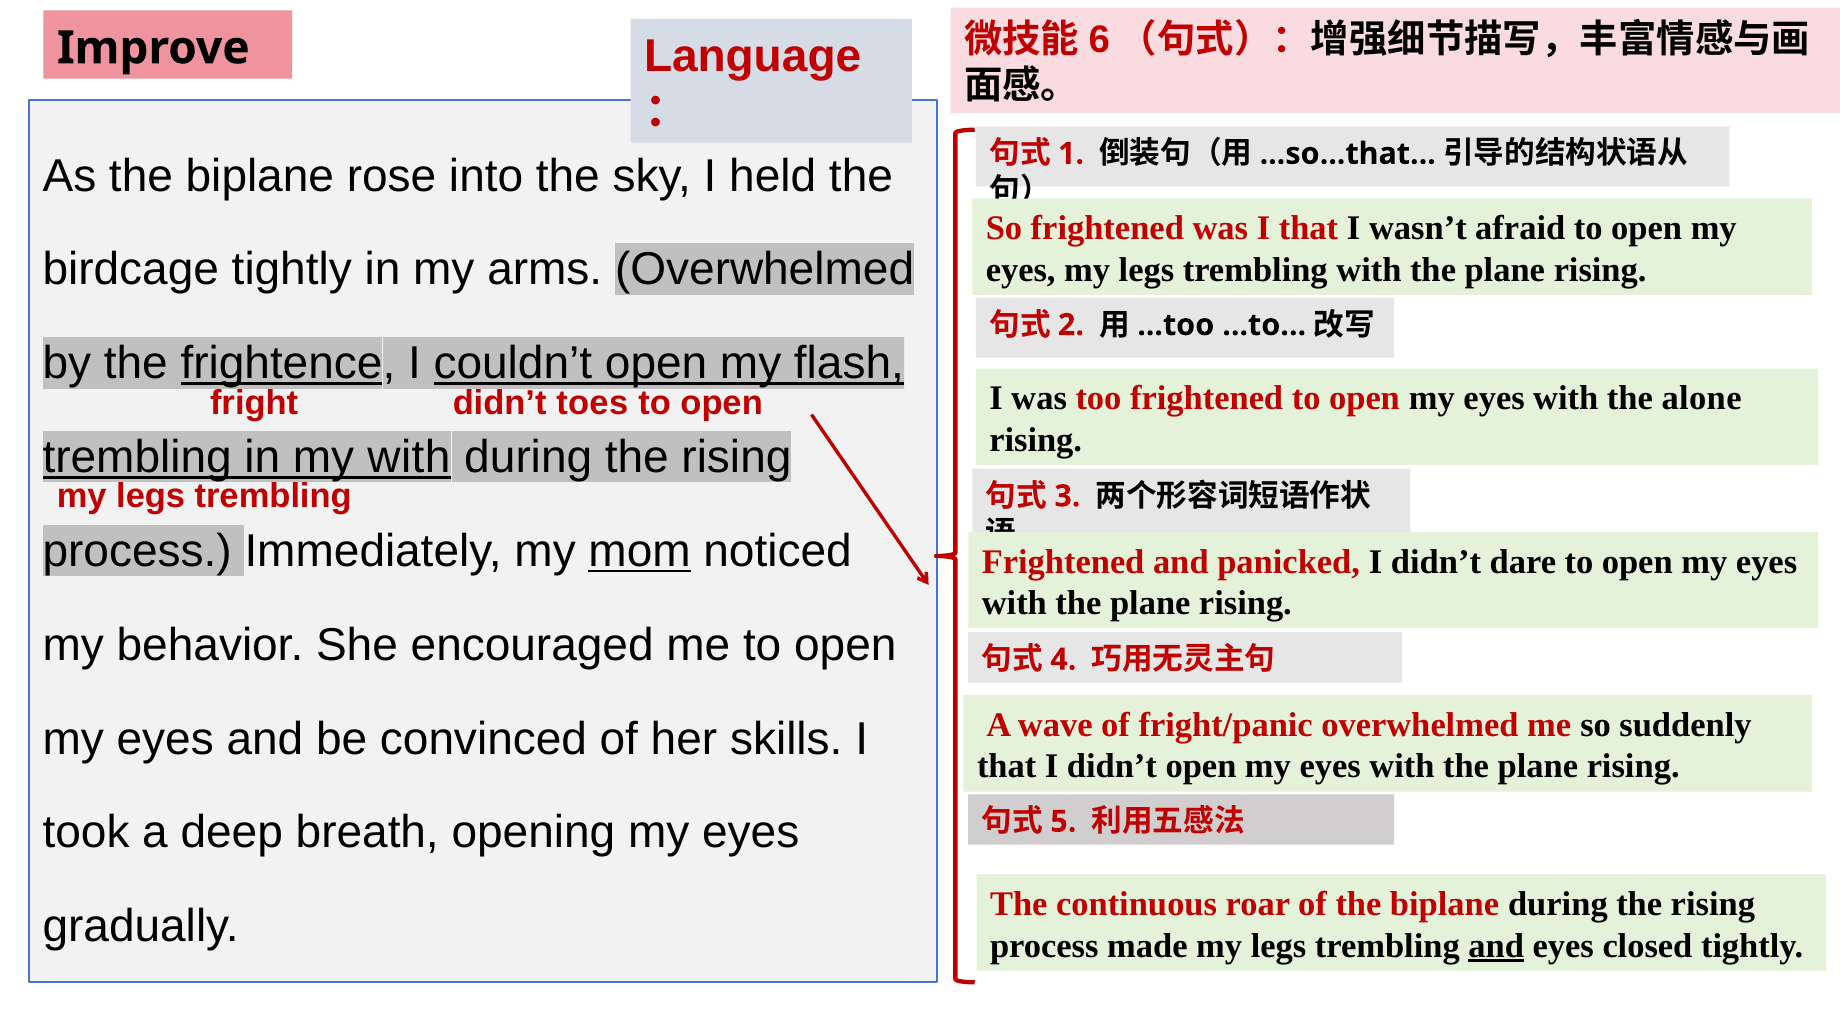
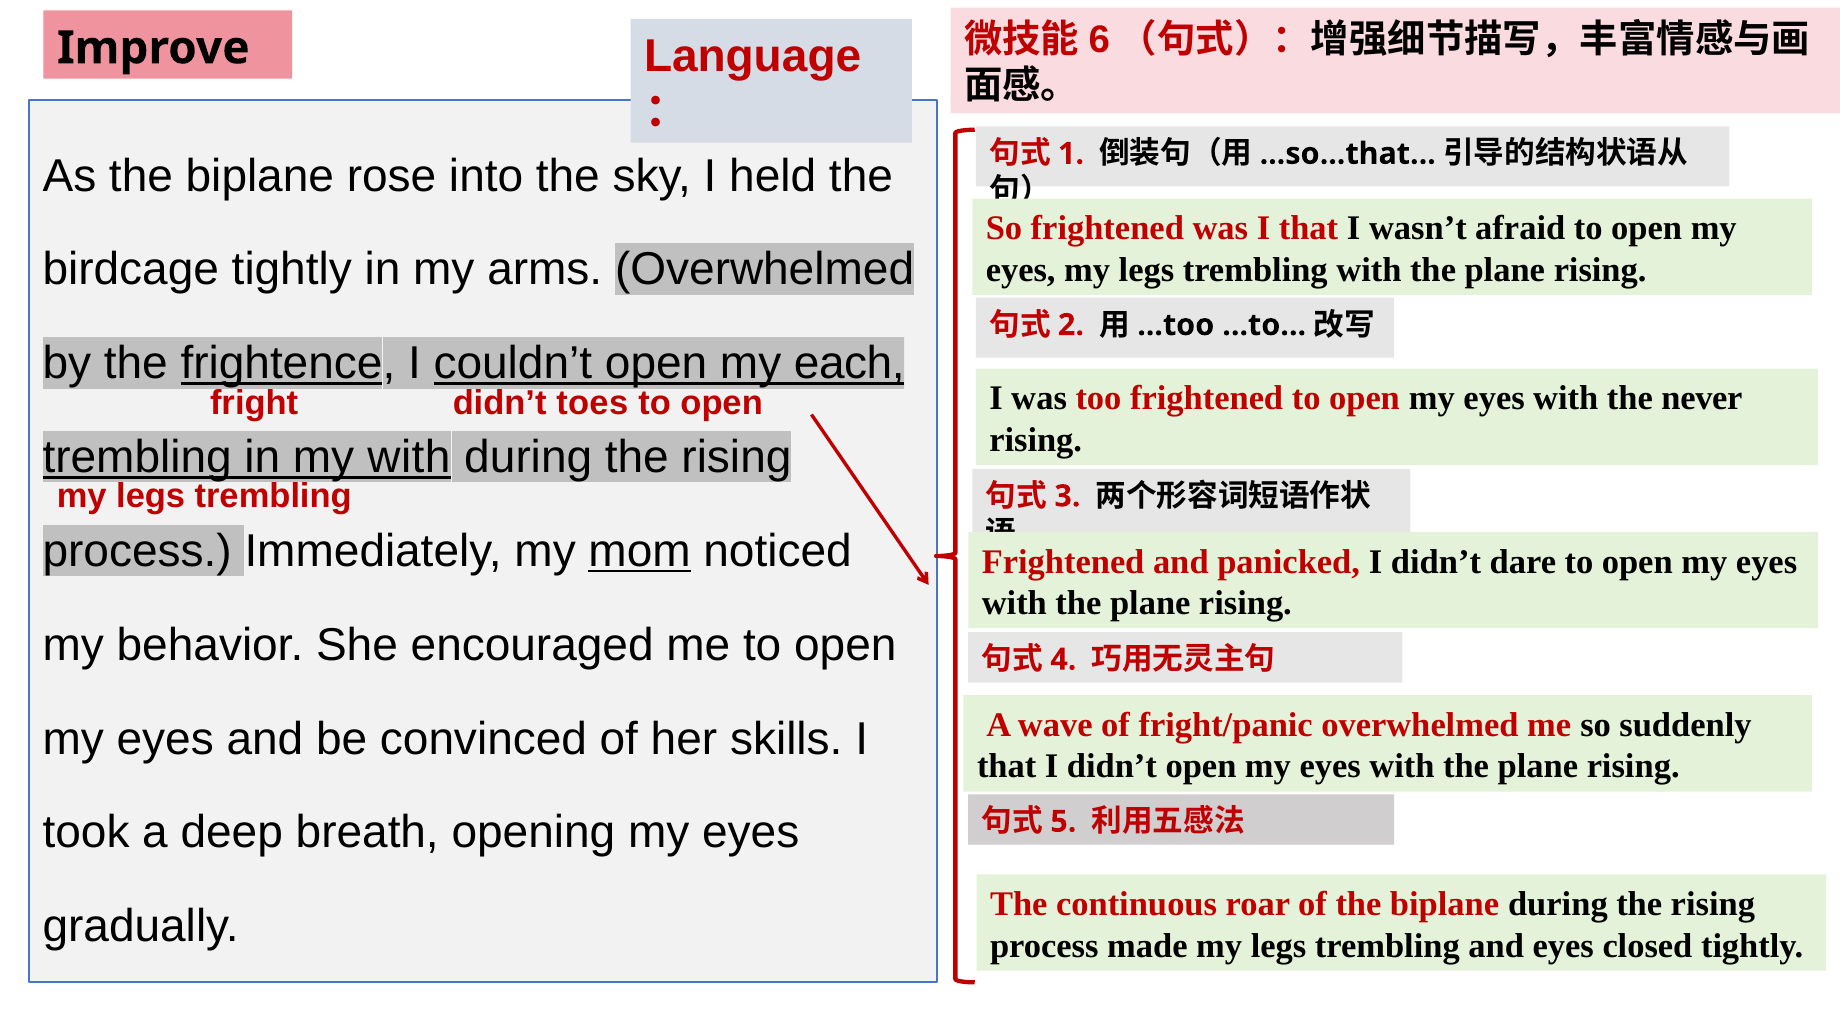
flash: flash -> each
alone: alone -> never
and at (1496, 946) underline: present -> none
